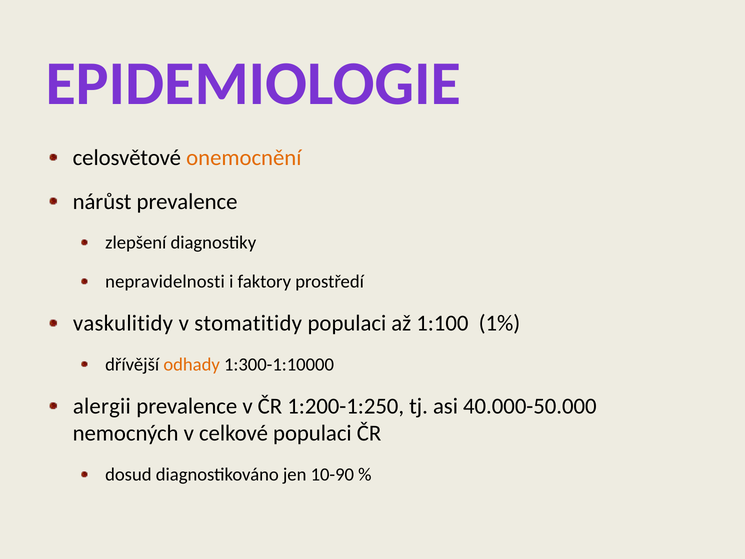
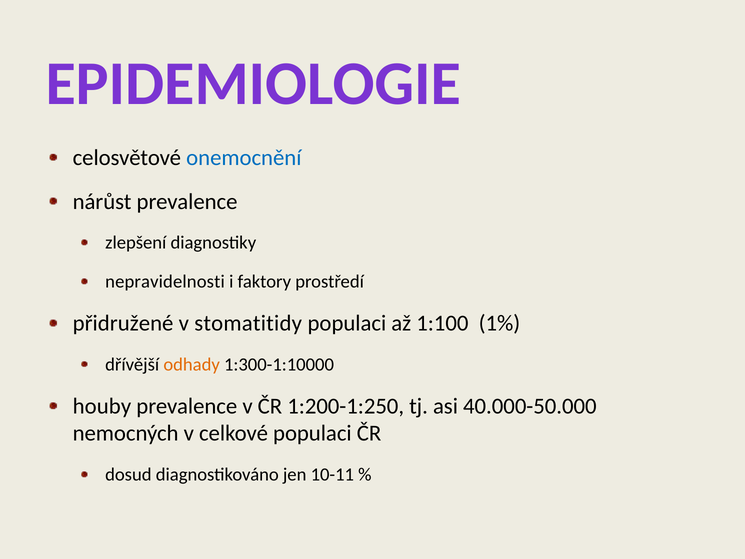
onemocnění colour: orange -> blue
vaskulitidy: vaskulitidy -> přidružené
alergii: alergii -> houby
10-90: 10-90 -> 10-11
